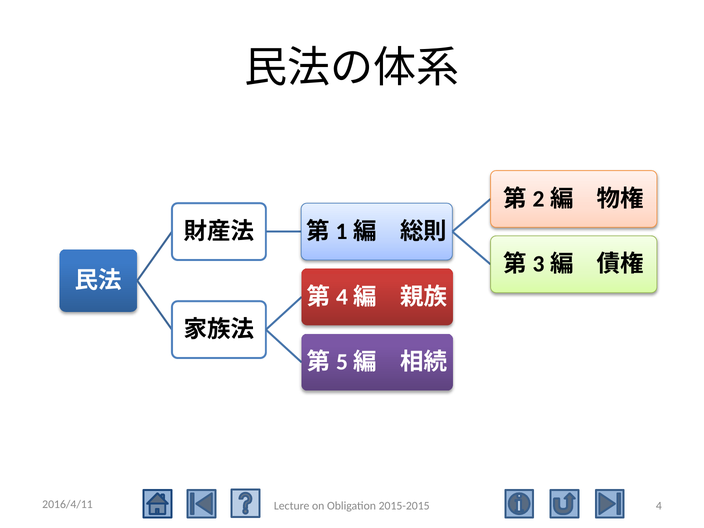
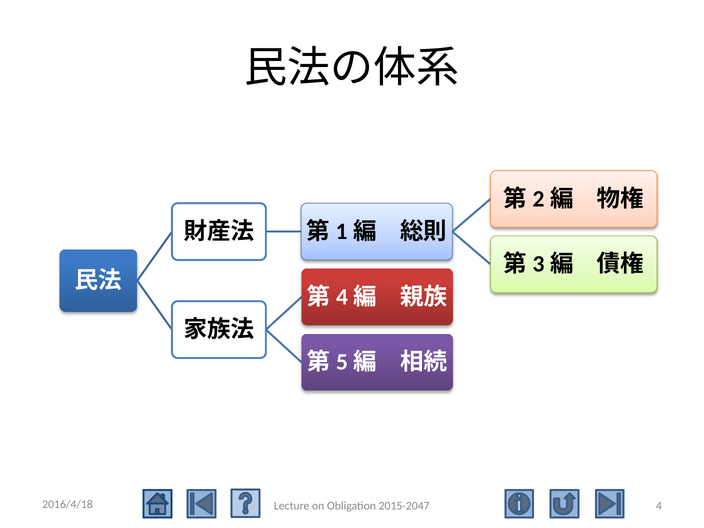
2016/4/11: 2016/4/11 -> 2016/4/18
2015-2015: 2015-2015 -> 2015-2047
